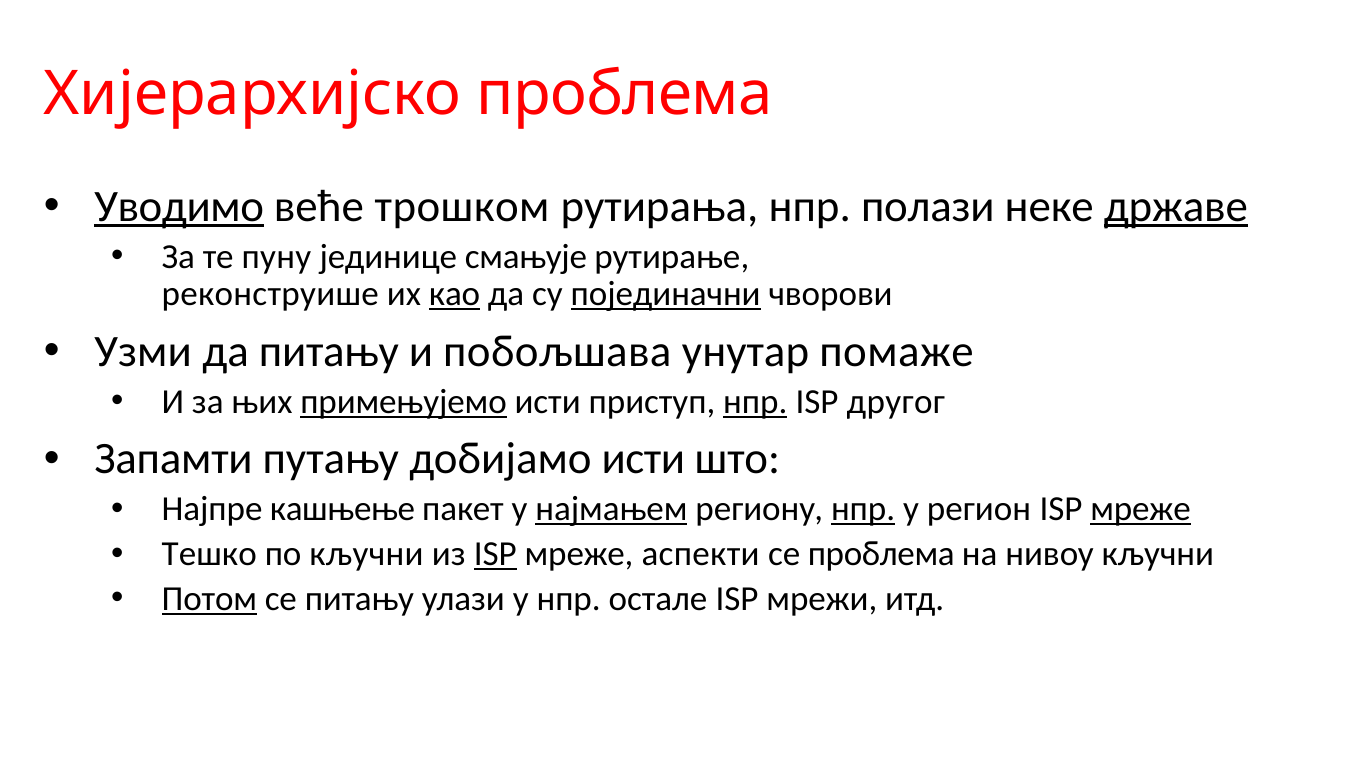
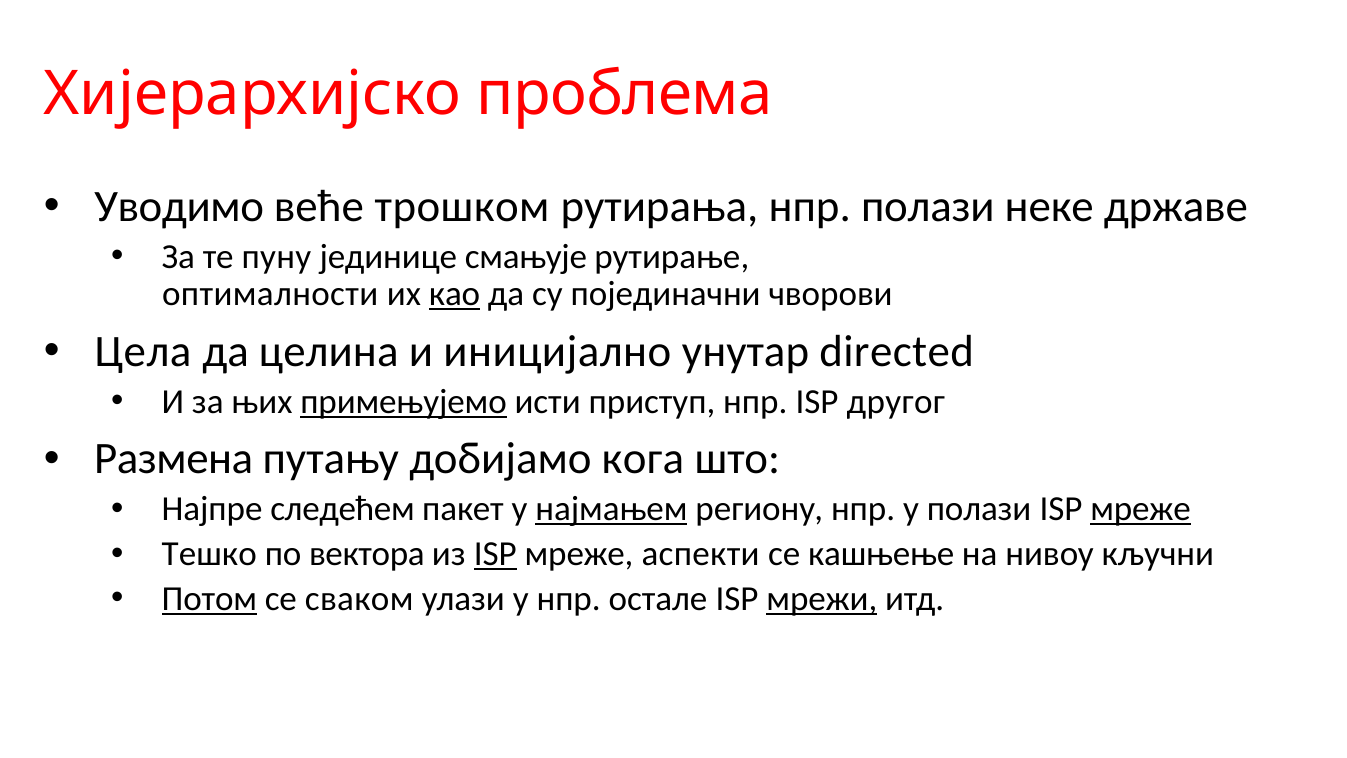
Уводимо underline: present -> none
државе underline: present -> none
реконструише: реконструише -> оптималности
појединачни underline: present -> none
Узми: Узми -> Цела
да питању: питању -> целина
побољшава: побољшава -> иницијално
помаже: помаже -> directed
нпр at (755, 402) underline: present -> none
Запамти: Запамти -> Размена
добијамо исти: исти -> кога
кашњење: кашњење -> следећем
нпр at (863, 509) underline: present -> none
у регион: регион -> полази
по кључни: кључни -> вектора
се проблема: проблема -> кашњење
се питању: питању -> сваком
мрежи underline: none -> present
